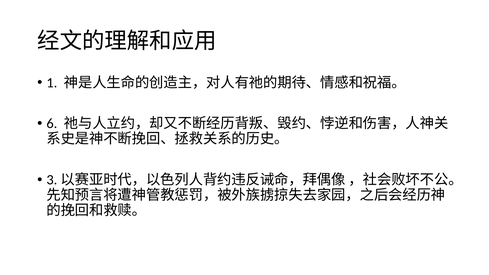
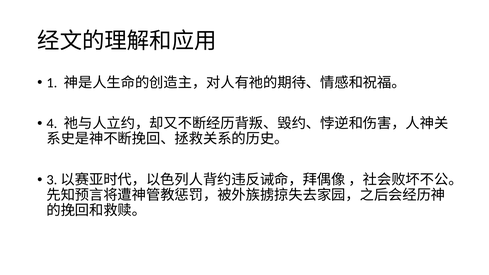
6: 6 -> 4
